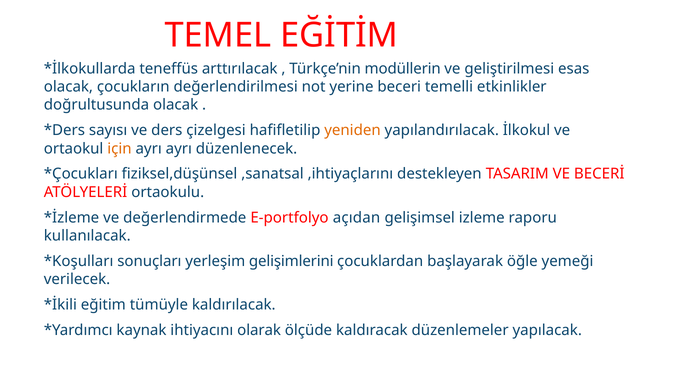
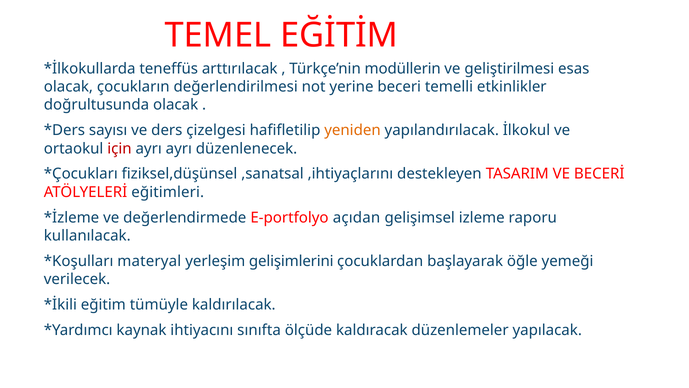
için colour: orange -> red
ortaokulu: ortaokulu -> eğitimleri
sonuçları: sonuçları -> materyal
olarak: olarak -> sınıfta
